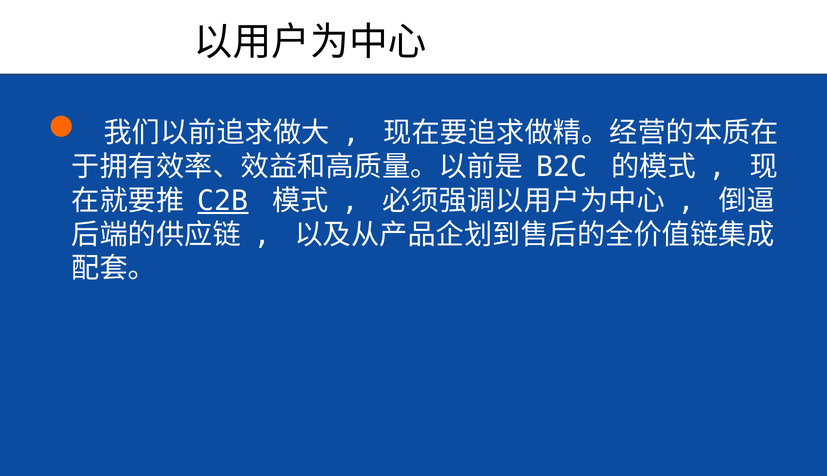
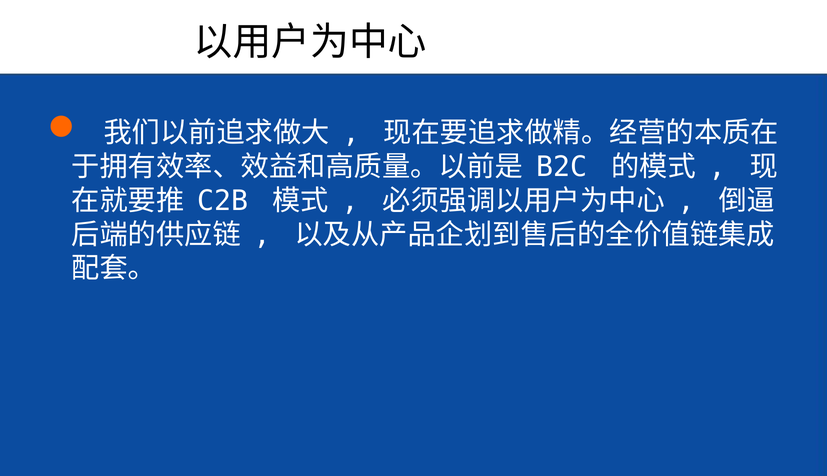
C2B underline: present -> none
